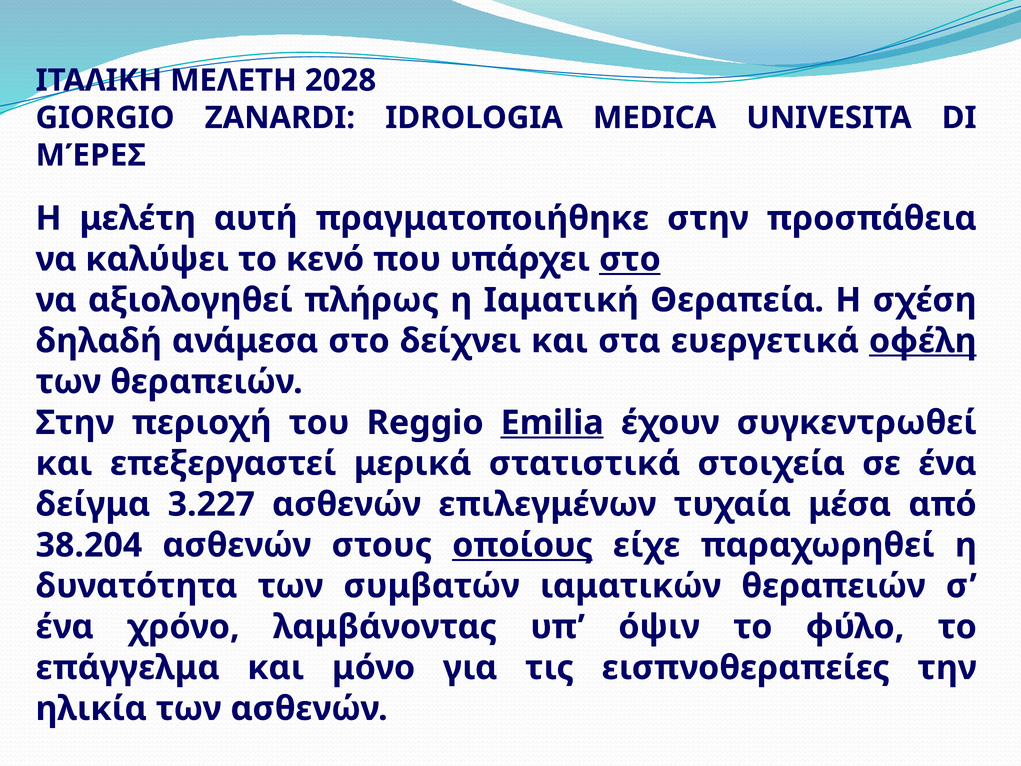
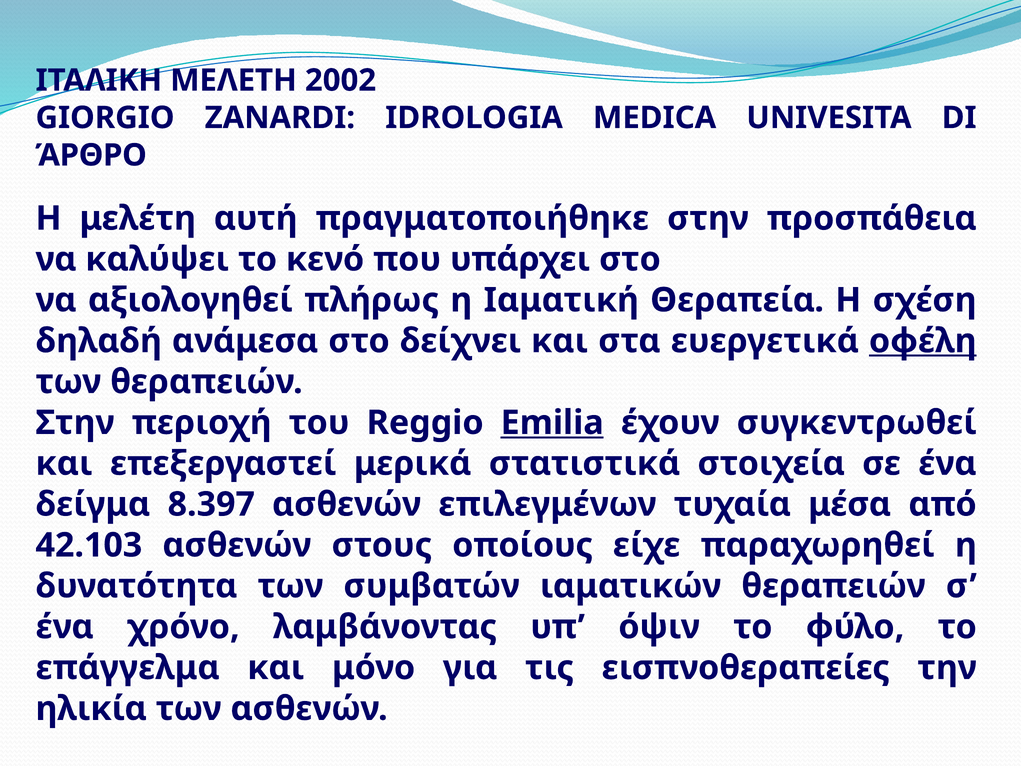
2028: 2028 -> 2002
ΜΈΡΕΣ: ΜΈΡΕΣ -> ΆΡΘΡΟ
στο at (630, 259) underline: present -> none
3.227: 3.227 -> 8.397
38.204: 38.204 -> 42.103
οποίους underline: present -> none
